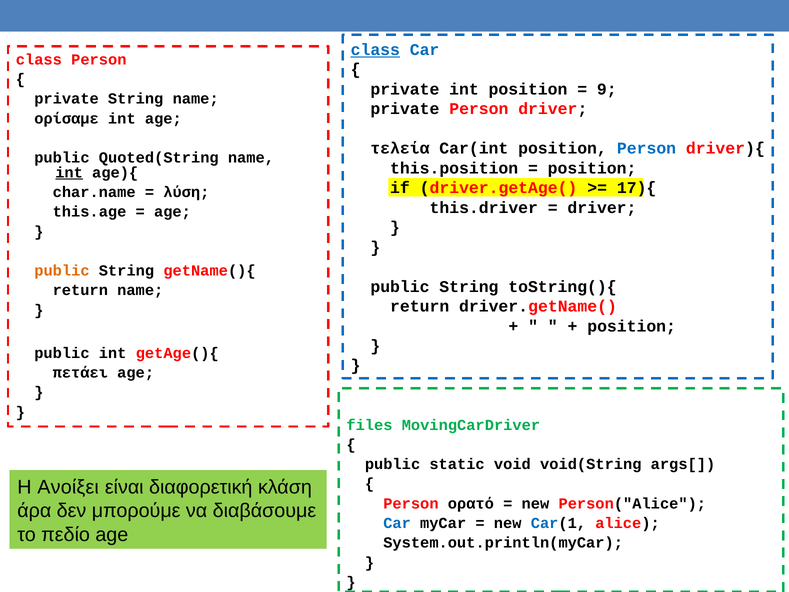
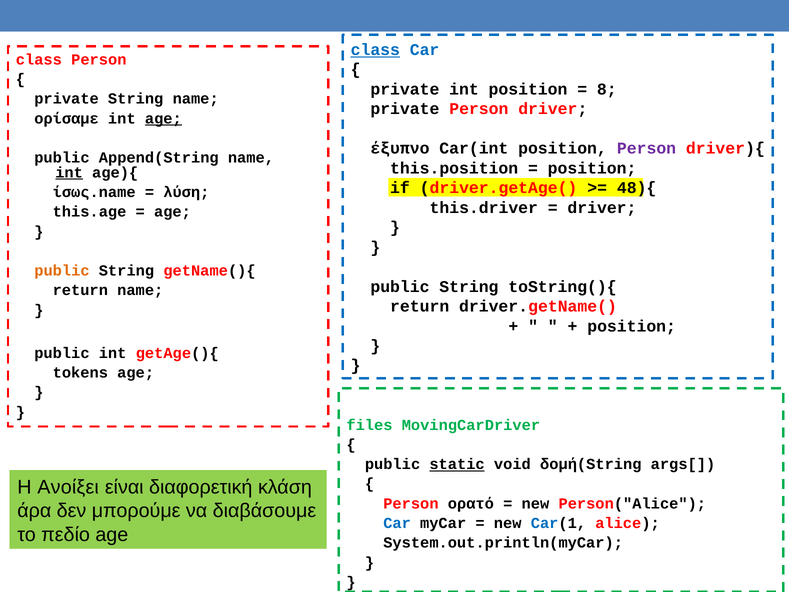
9: 9 -> 8
age at (163, 119) underline: none -> present
τελεία: τελεία -> έξυπνο
Person at (647, 148) colour: blue -> purple
Quoted(String: Quoted(String -> Append(String
17){: 17){ -> 48){
char.name: char.name -> ίσως.name
πετάει: πετάει -> tokens
static underline: none -> present
void(String: void(String -> δομή(String
